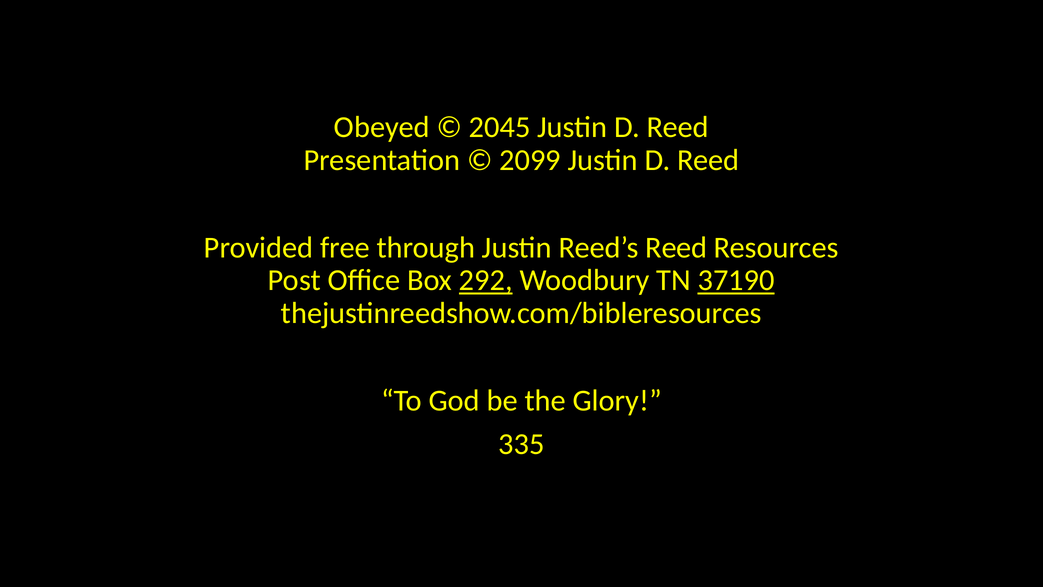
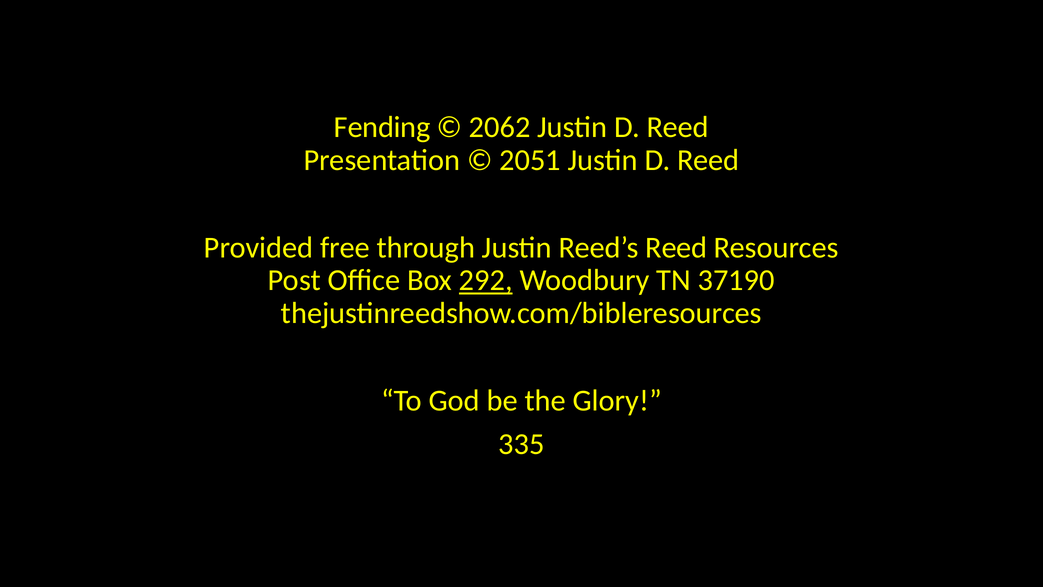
Obeyed: Obeyed -> Fending
2045: 2045 -> 2062
2099: 2099 -> 2051
37190 underline: present -> none
